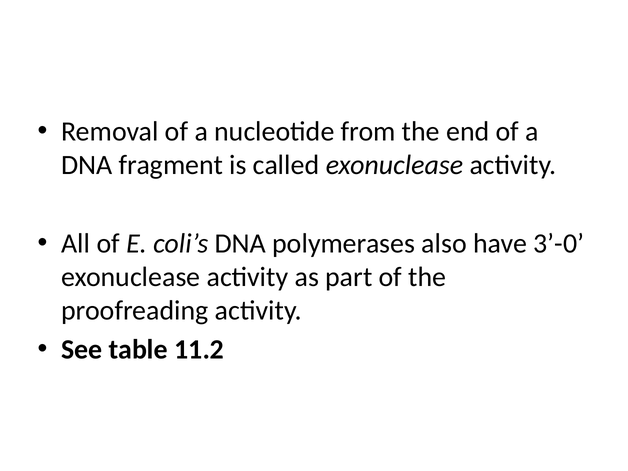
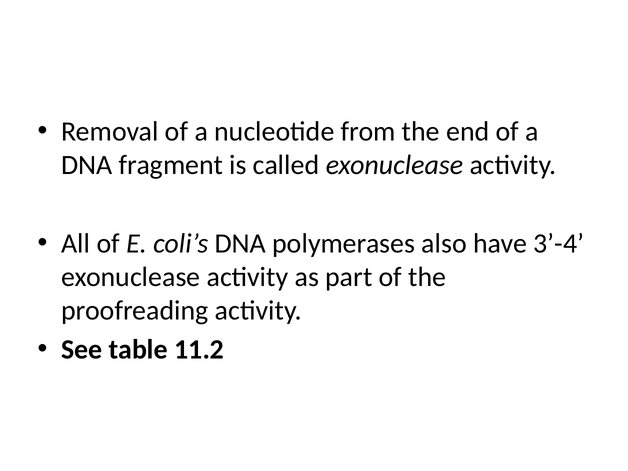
3’-0: 3’-0 -> 3’-4
